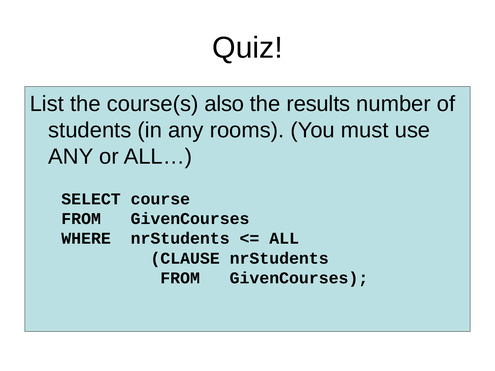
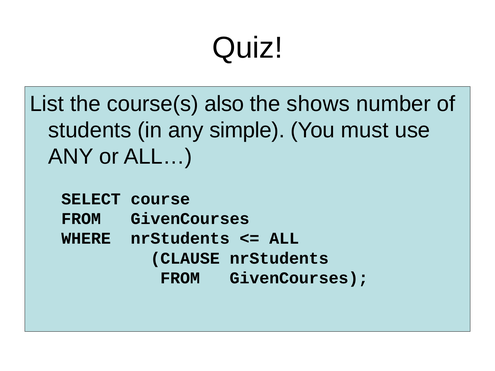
results: results -> shows
rooms: rooms -> simple
